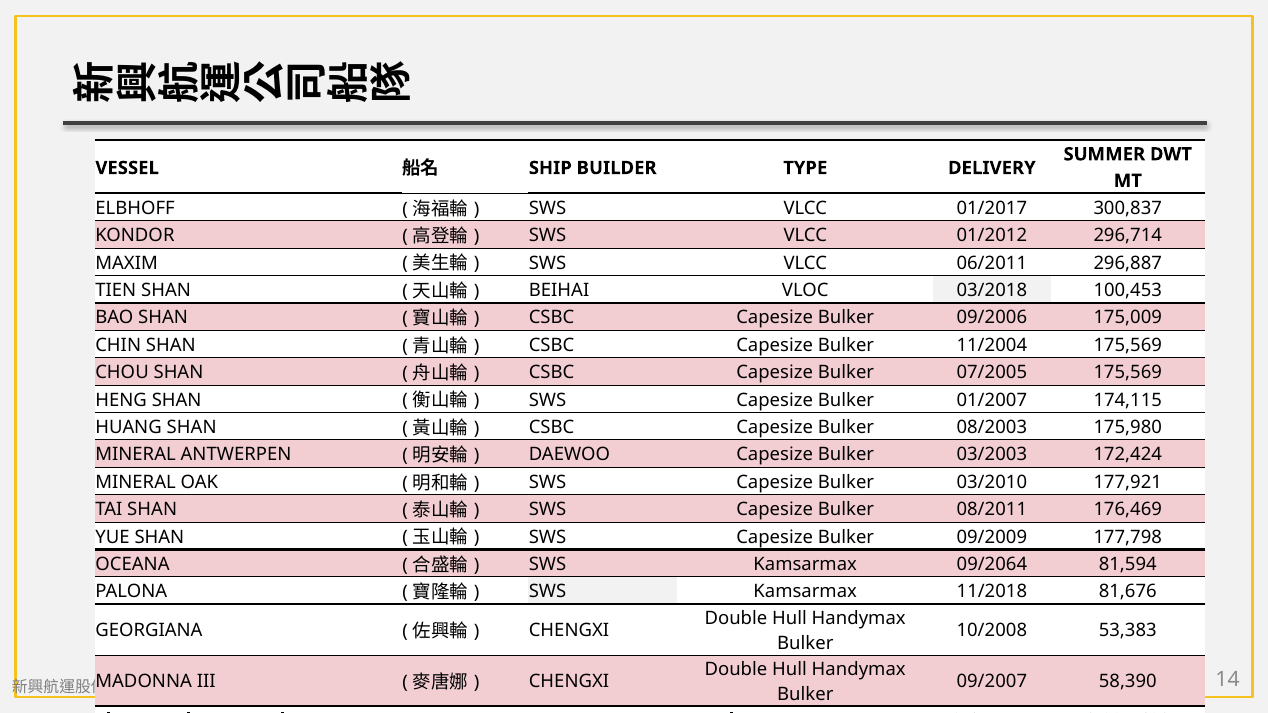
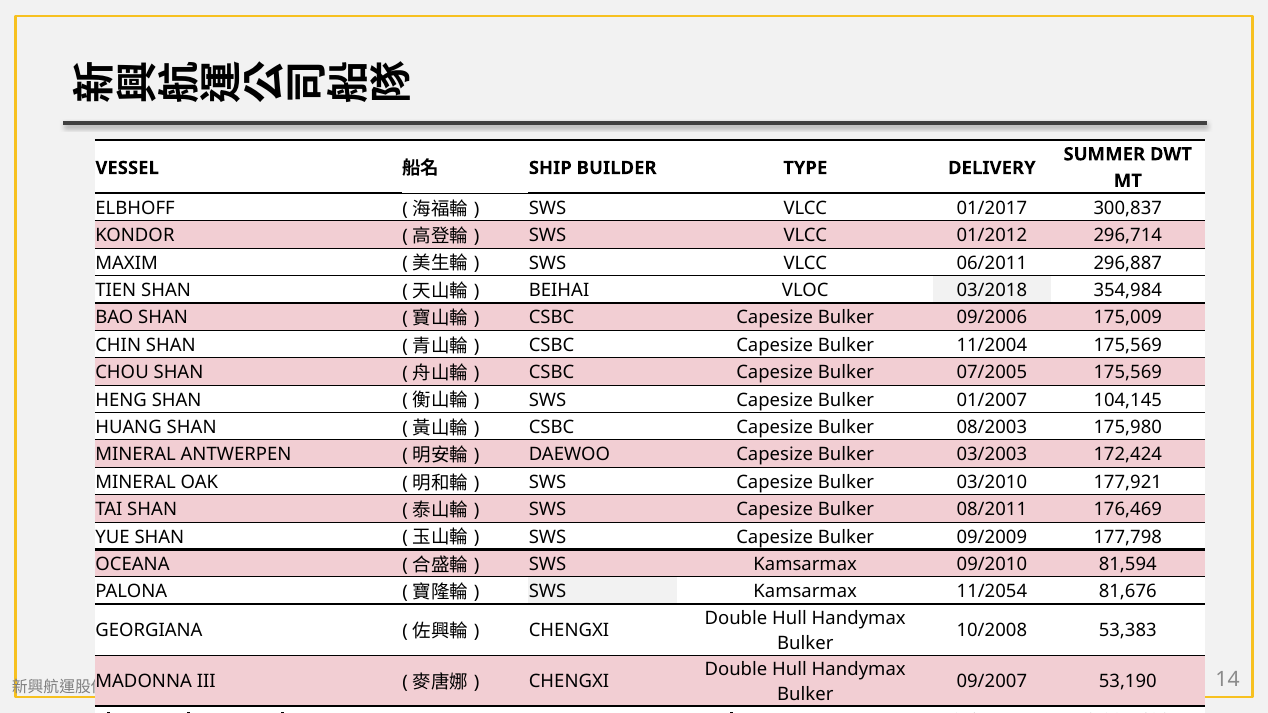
100,453: 100,453 -> 354,984
174,115: 174,115 -> 104,145
09/2064: 09/2064 -> 09/2010
11/2018: 11/2018 -> 11/2054
58,390: 58,390 -> 53,190
